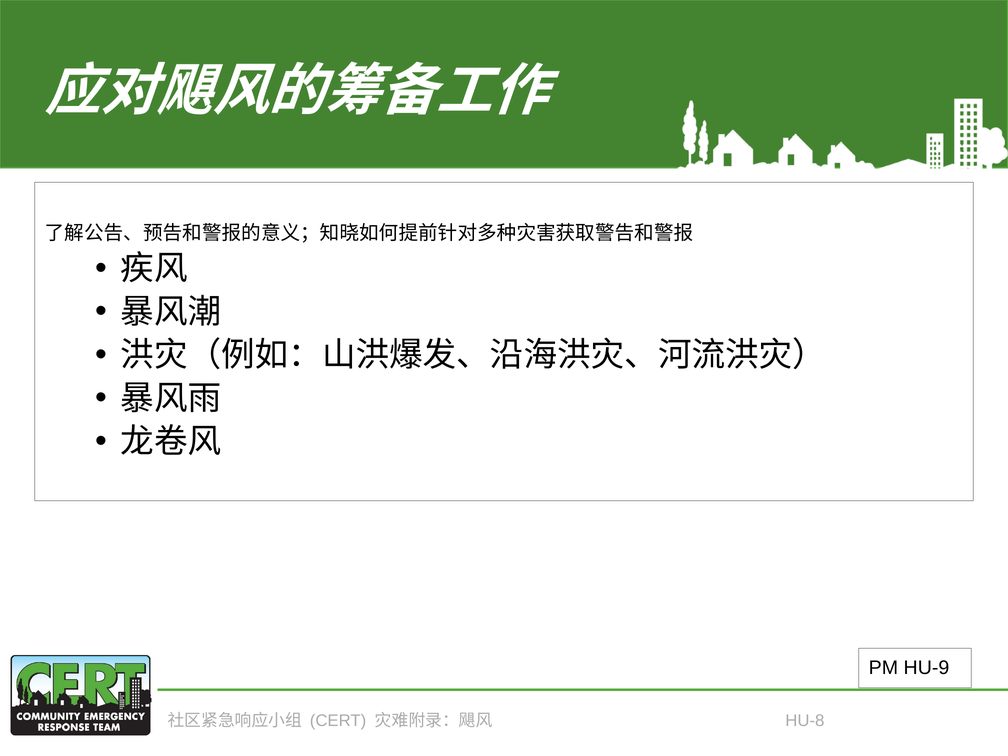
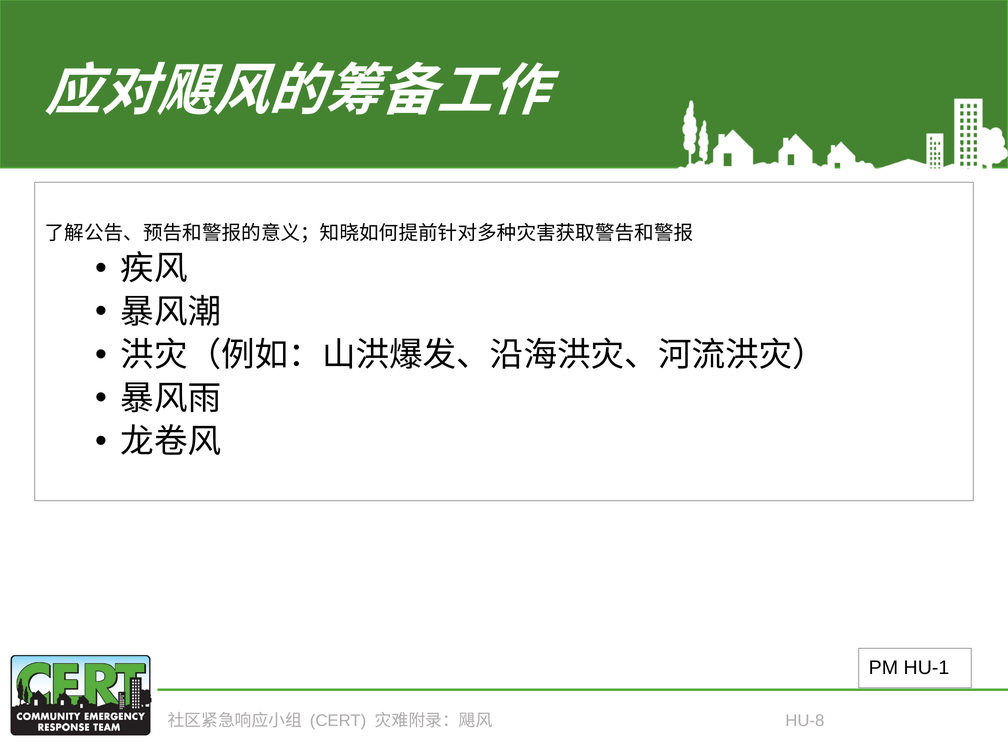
HU-9: HU-9 -> HU-1
